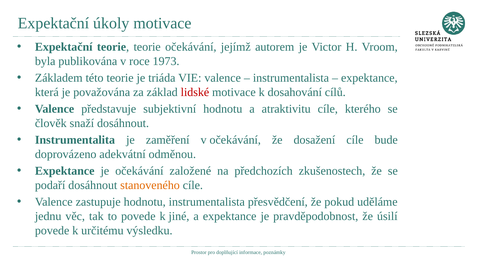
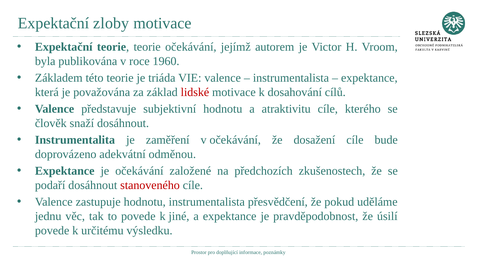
úkoly: úkoly -> zloby
1973: 1973 -> 1960
stanoveného colour: orange -> red
